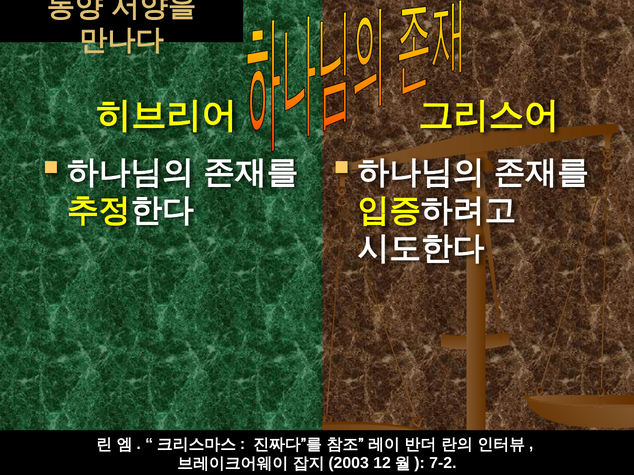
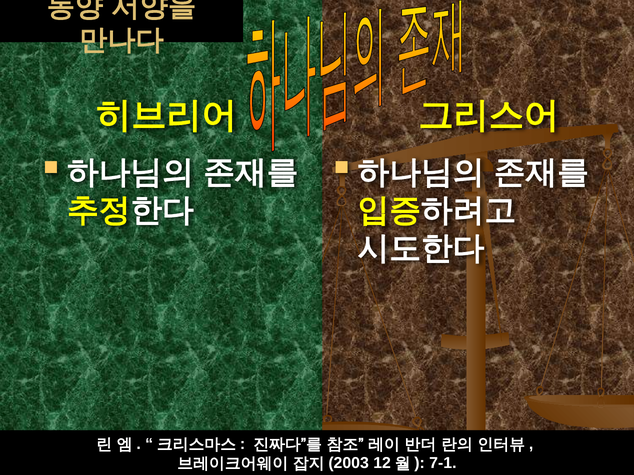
7-2: 7-2 -> 7-1
